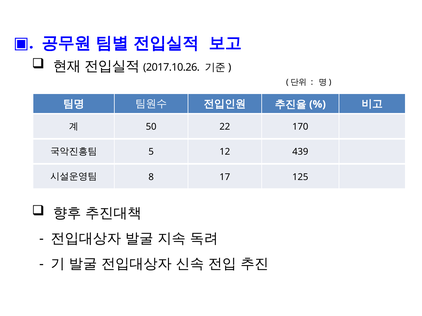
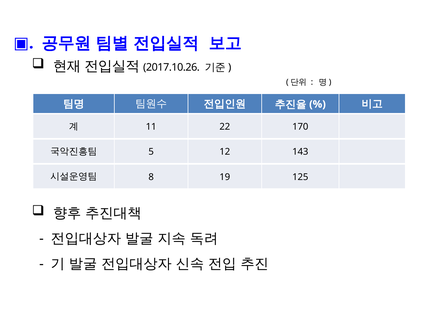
50: 50 -> 11
439: 439 -> 143
17: 17 -> 19
